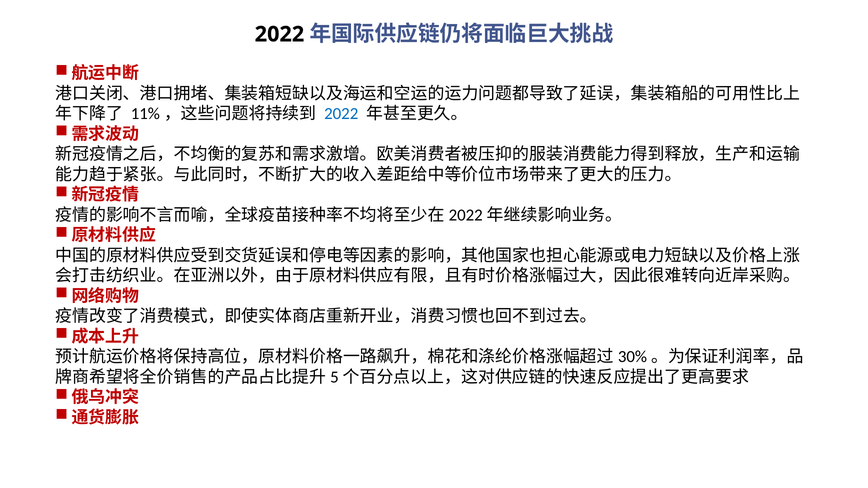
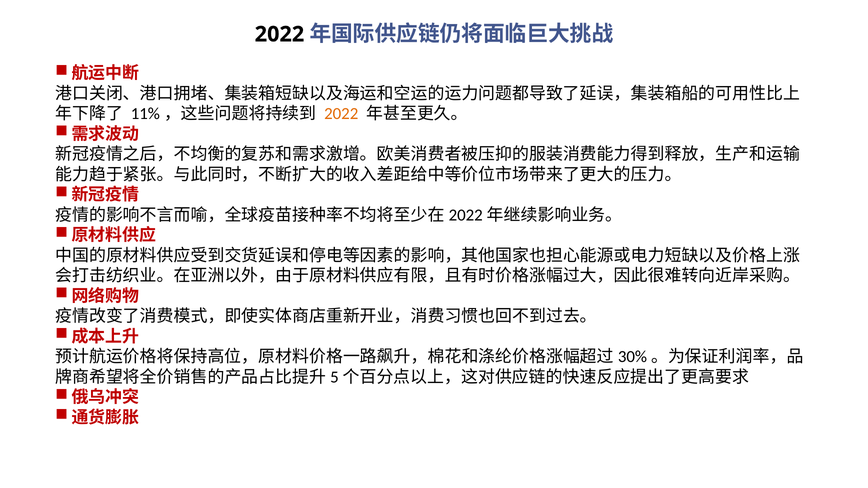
2022 at (341, 114) colour: blue -> orange
